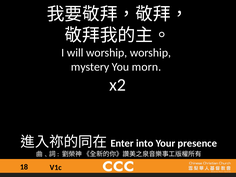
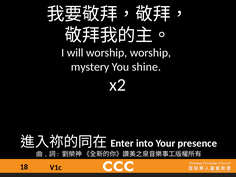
morn: morn -> shine
